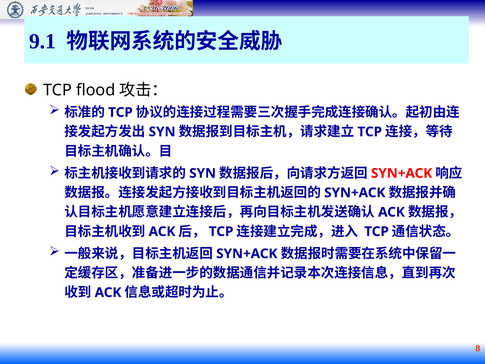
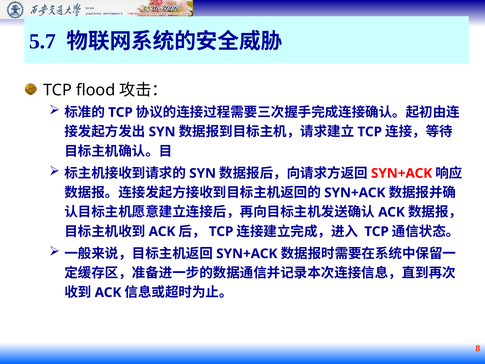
9.1: 9.1 -> 5.7
